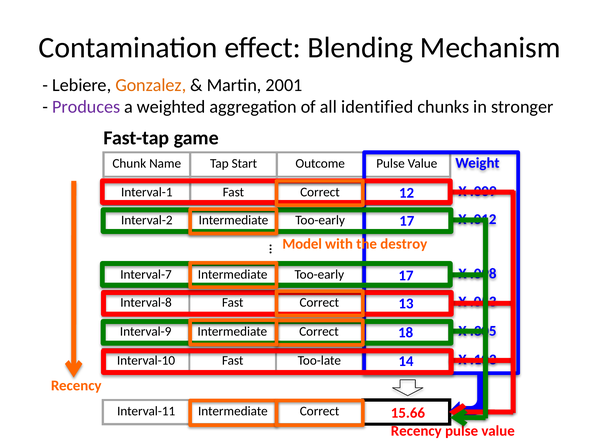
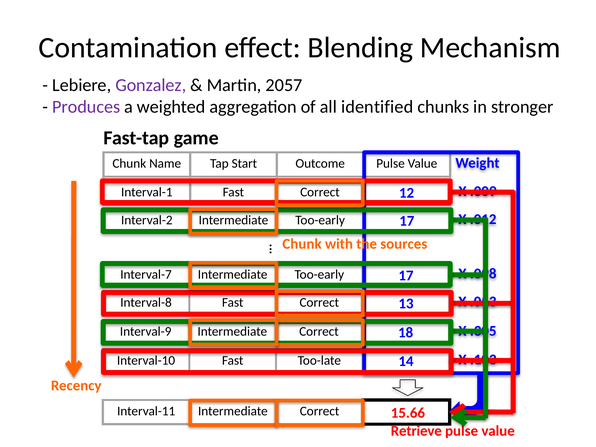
Gonzalez colour: orange -> purple
2001: 2001 -> 2057
Model at (302, 244): Model -> Chunk
destroy: destroy -> sources
Recency at (416, 431): Recency -> Retrieve
